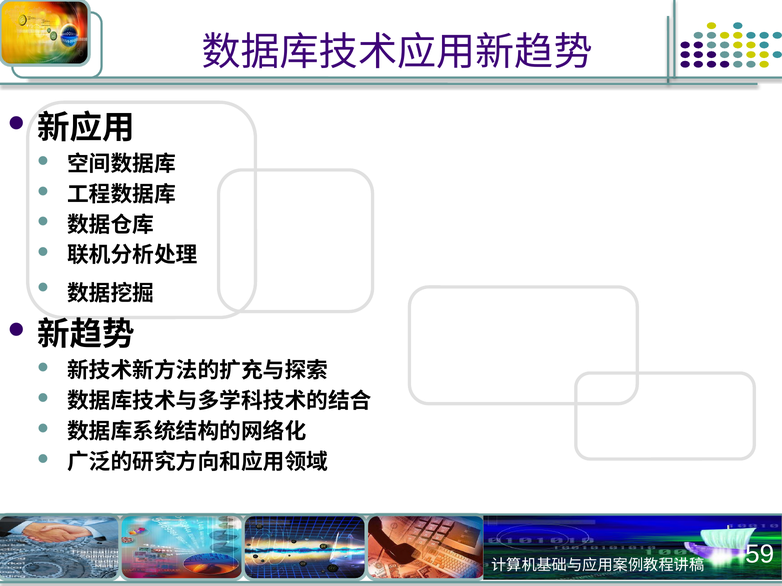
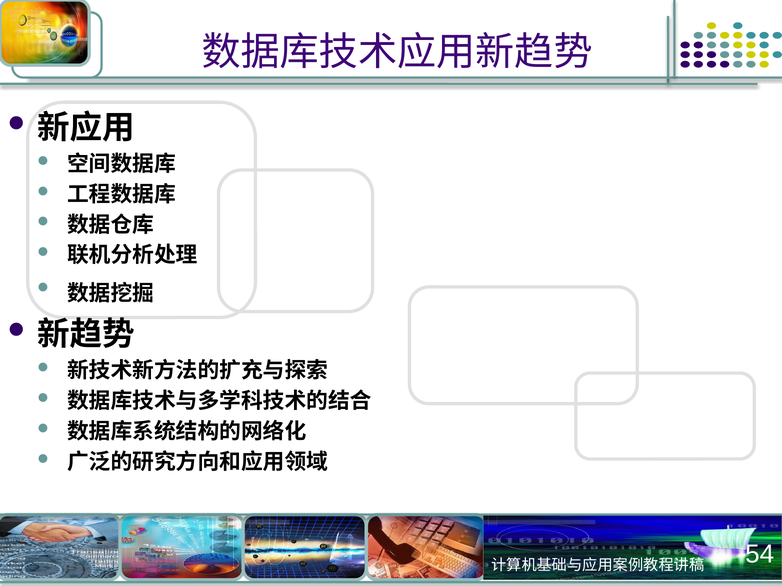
59: 59 -> 54
